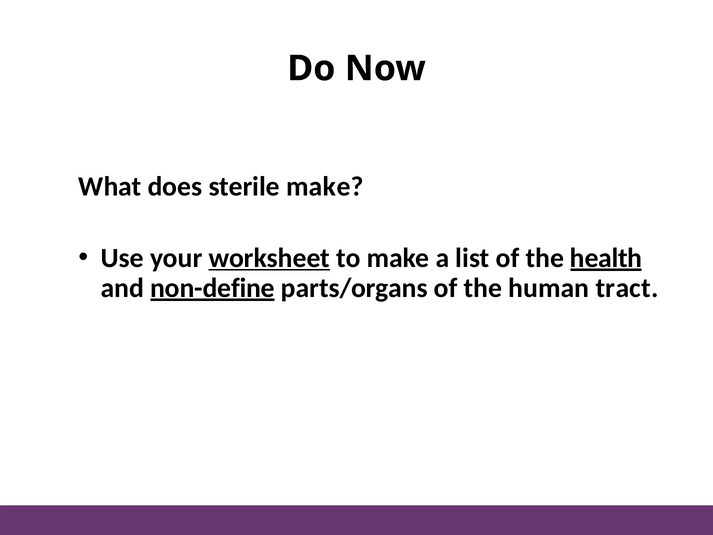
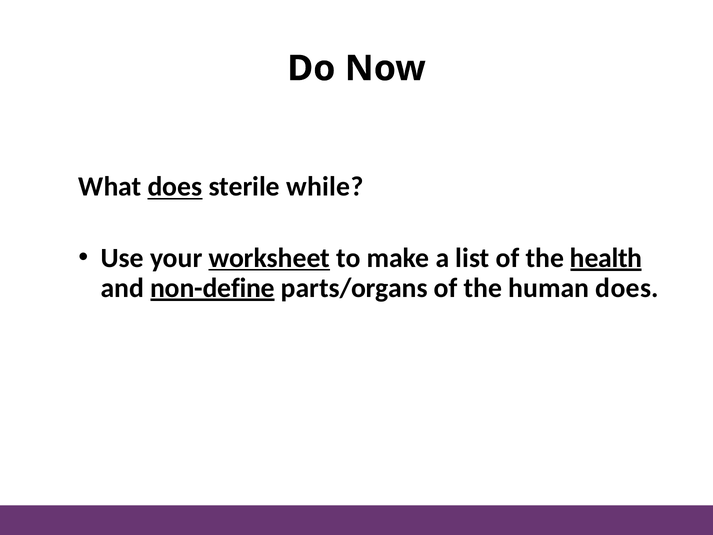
does at (175, 187) underline: none -> present
sterile make: make -> while
human tract: tract -> does
